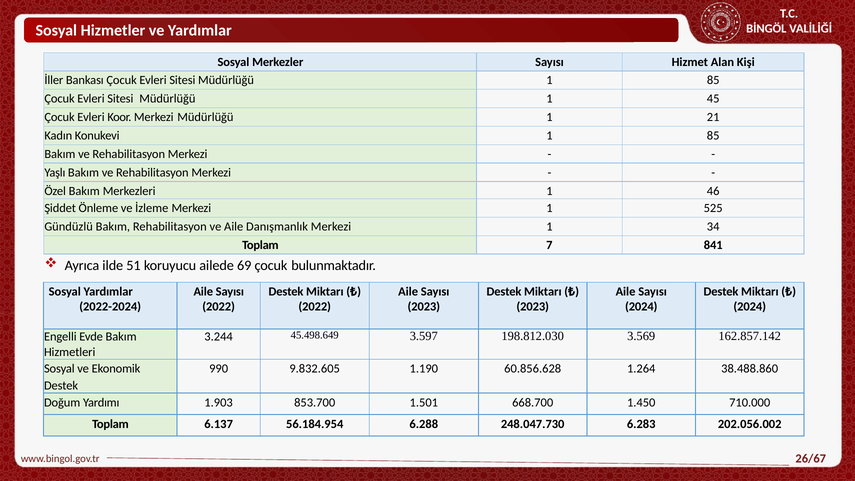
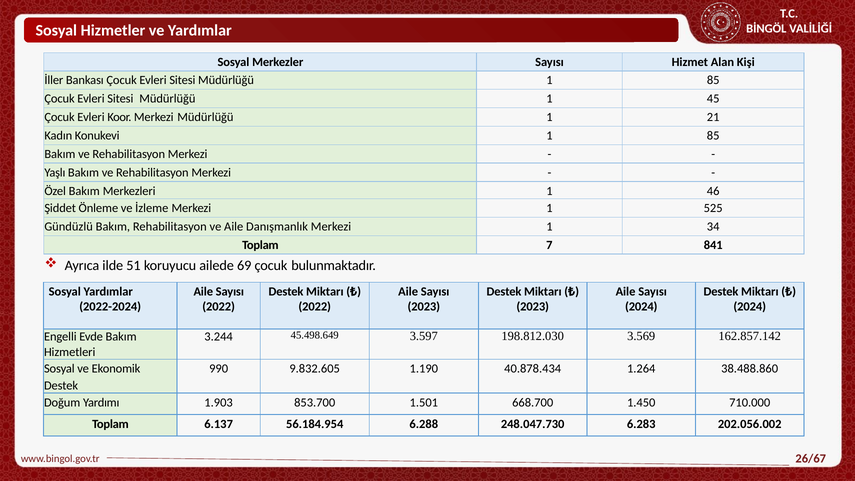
60.856.628: 60.856.628 -> 40.878.434
